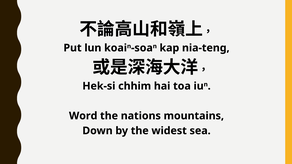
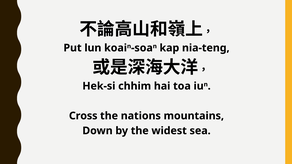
Word: Word -> Cross
